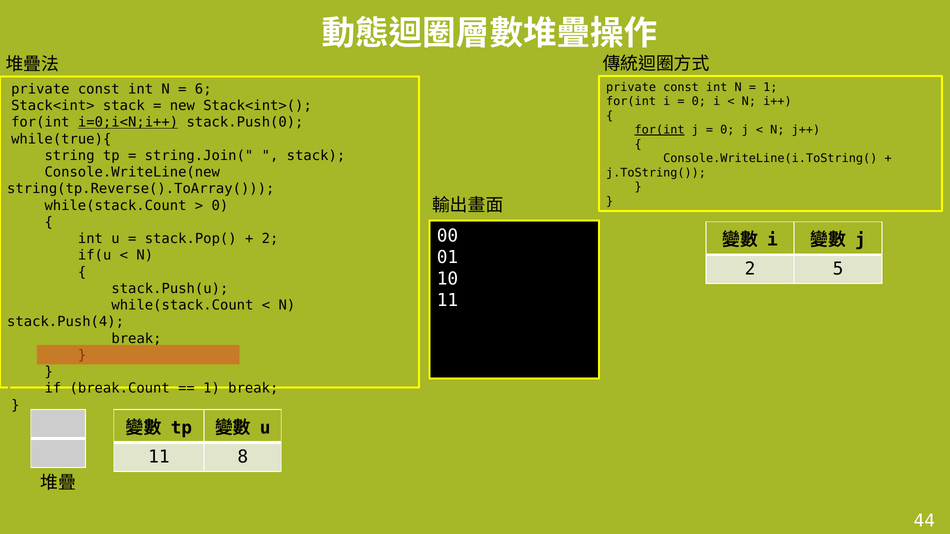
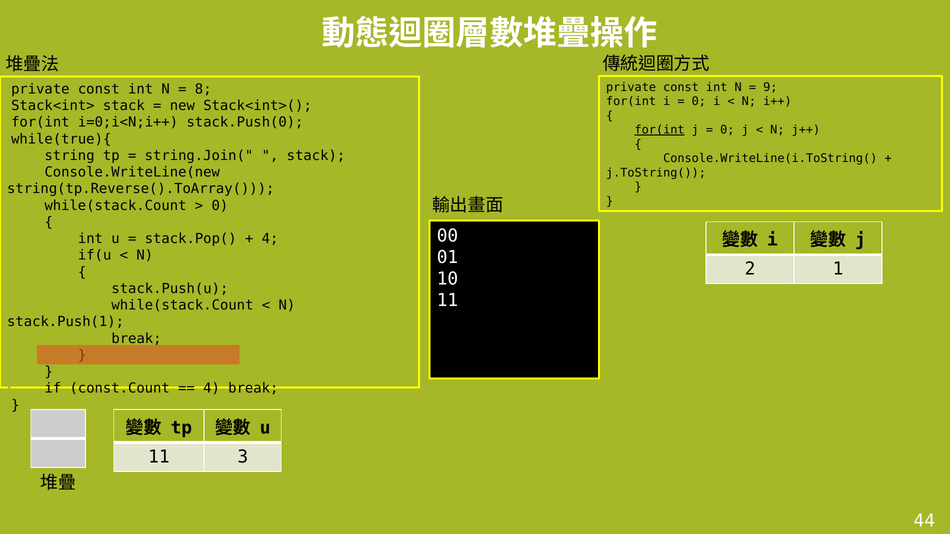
1 at (770, 87): 1 -> 9
6: 6 -> 8
i=0;i<N;i++ underline: present -> none
2 at (270, 239): 2 -> 4
5: 5 -> 1
stack.Push(4: stack.Push(4 -> stack.Push(1
break.Count: break.Count -> const.Count
1 at (212, 389): 1 -> 4
8: 8 -> 3
